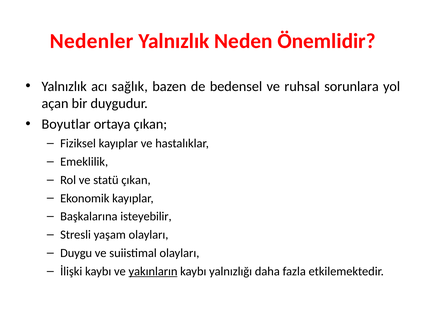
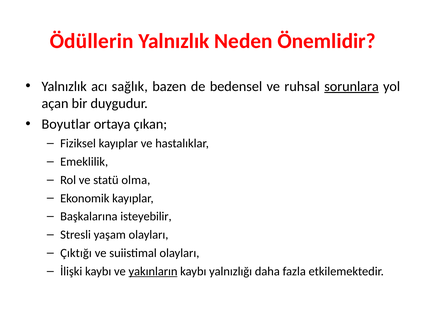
Nedenler: Nedenler -> Ödüllerin
sorunlara underline: none -> present
statü çıkan: çıkan -> olma
Duygu: Duygu -> Çıktığı
